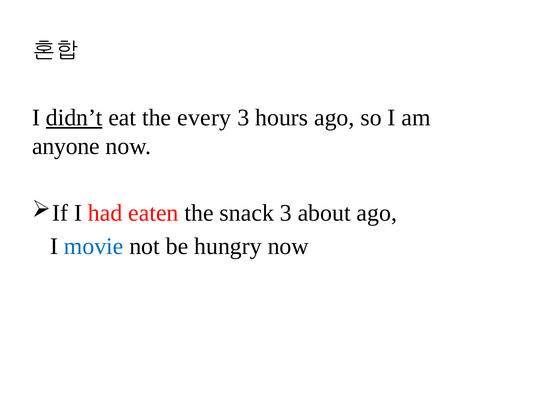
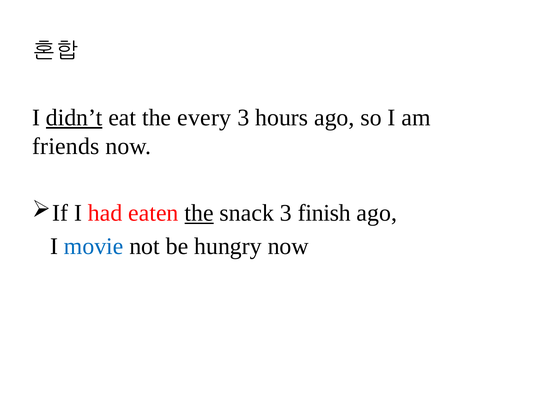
anyone: anyone -> friends
the at (199, 213) underline: none -> present
about: about -> finish
